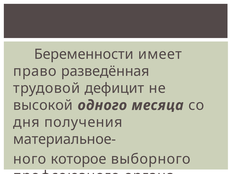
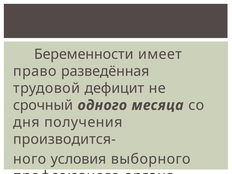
высокой: высокой -> срочный
материальное-: материальное- -> производится-
которое: которое -> условия
